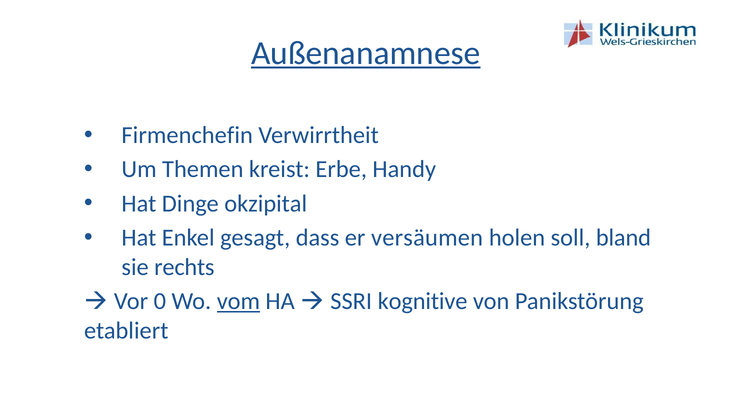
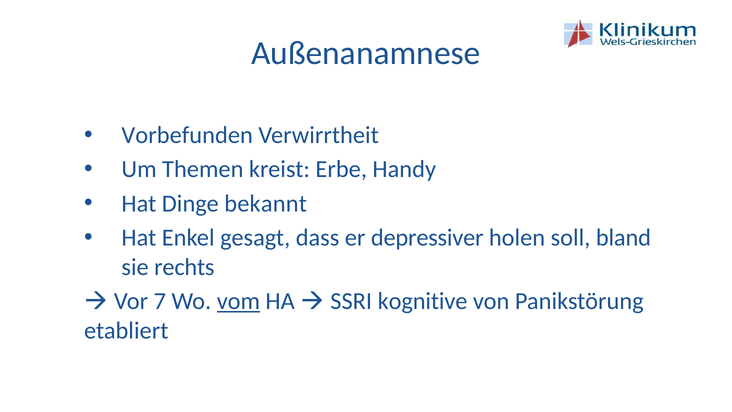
Außenanamnese underline: present -> none
Firmenchefin: Firmenchefin -> Vorbefunden
okzipital: okzipital -> bekannt
versäumen: versäumen -> depressiver
0: 0 -> 7
